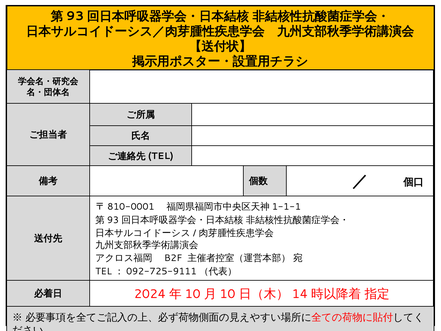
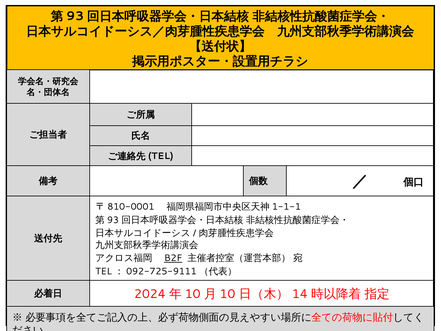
B2F underline: none -> present
